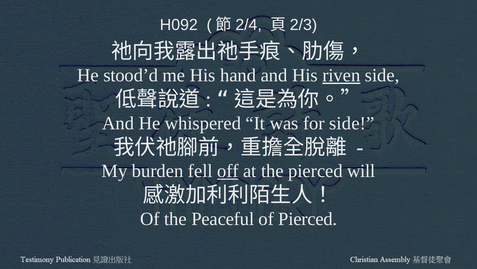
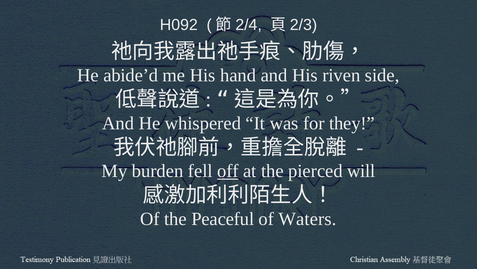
stood’d: stood’d -> abide’d
riven underline: present -> none
for side: side -> they
of Pierced: Pierced -> Waters
